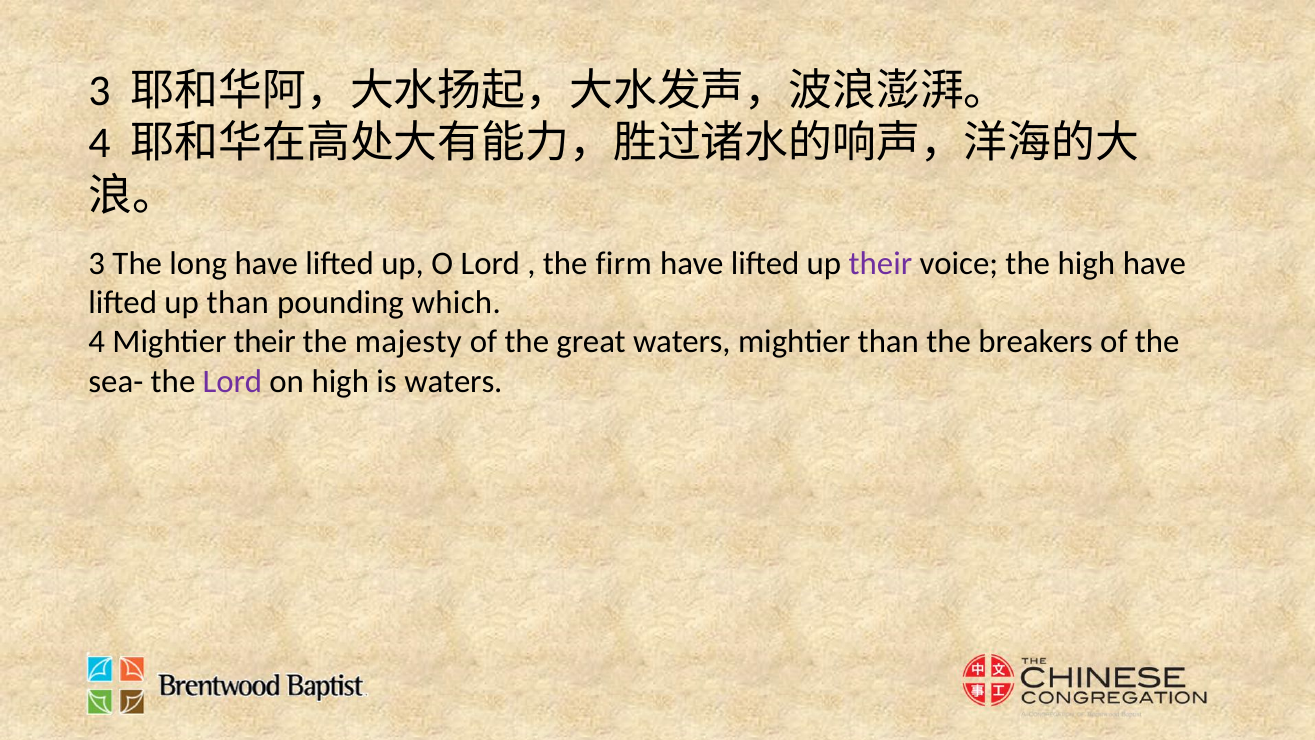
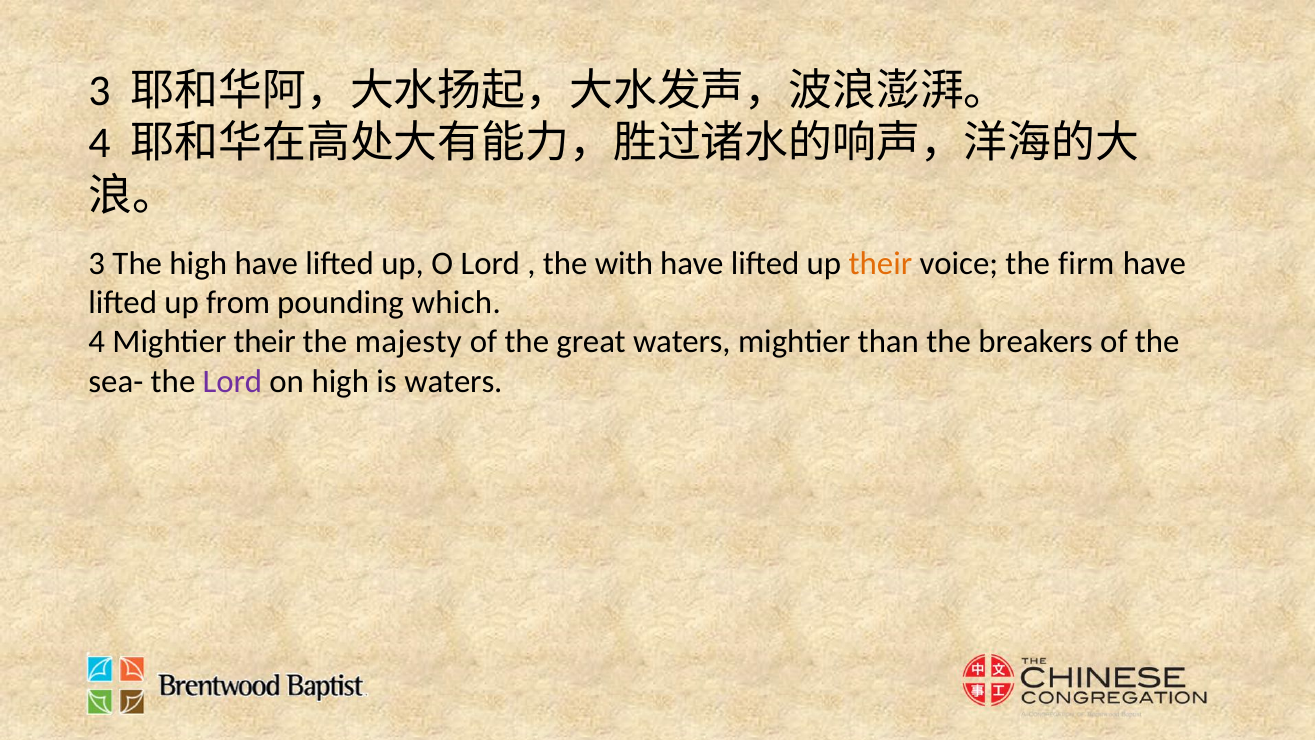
The long: long -> high
firm: firm -> with
their at (880, 263) colour: purple -> orange
the high: high -> firm
up than: than -> from
